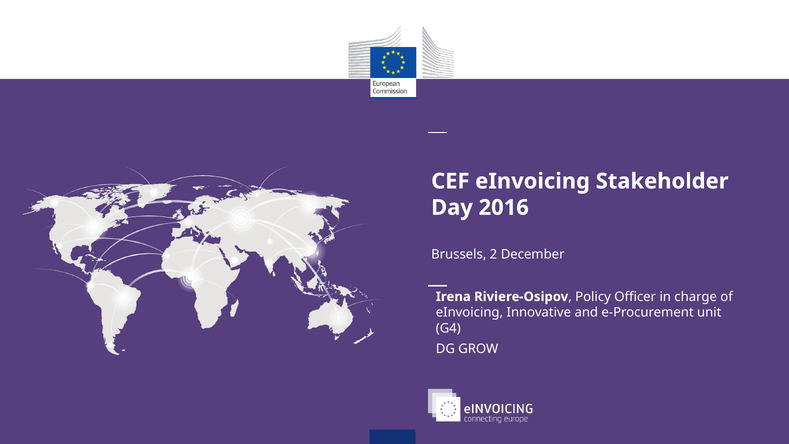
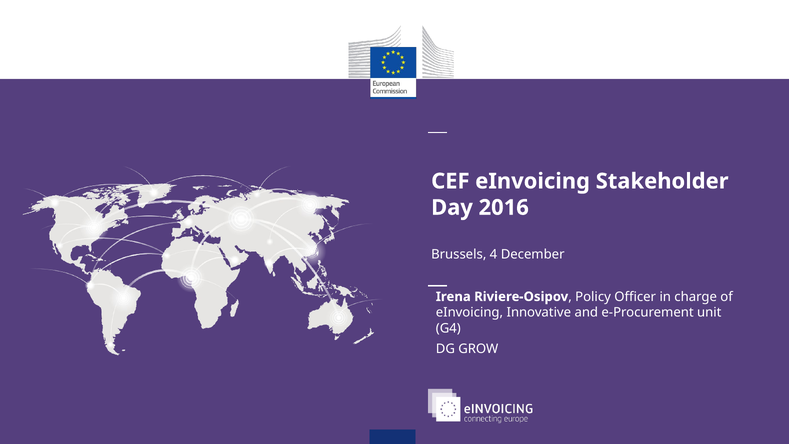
2: 2 -> 4
